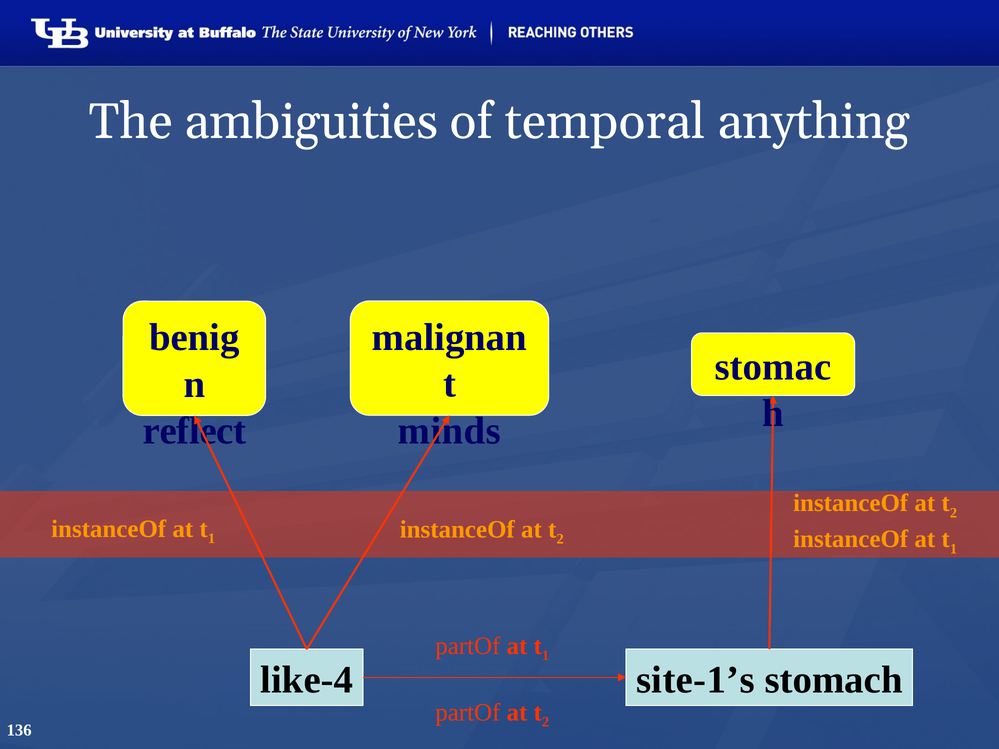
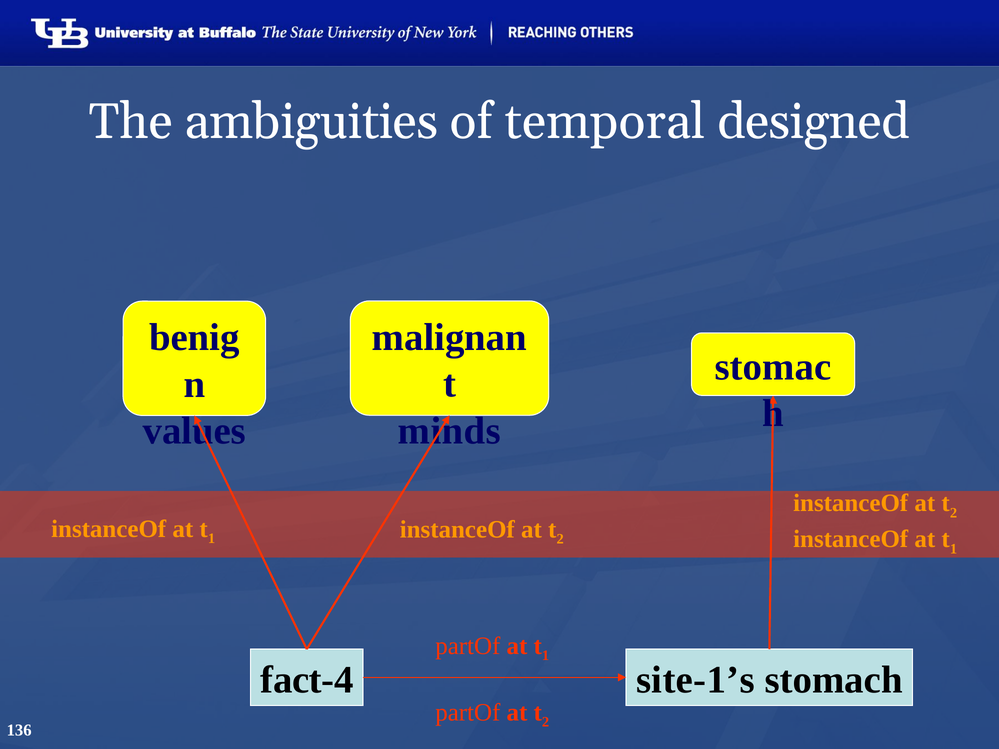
anything: anything -> designed
reflect: reflect -> values
like-4: like-4 -> fact-4
